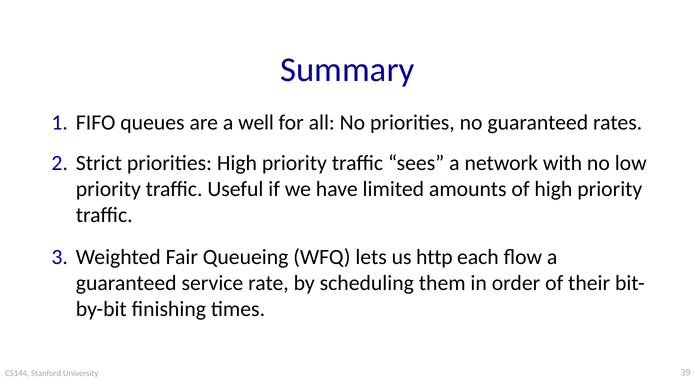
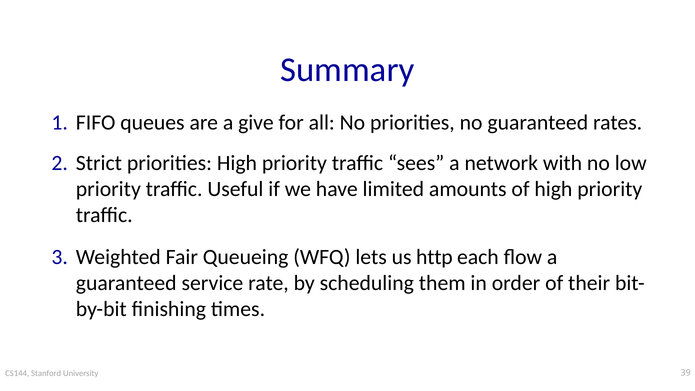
well: well -> give
